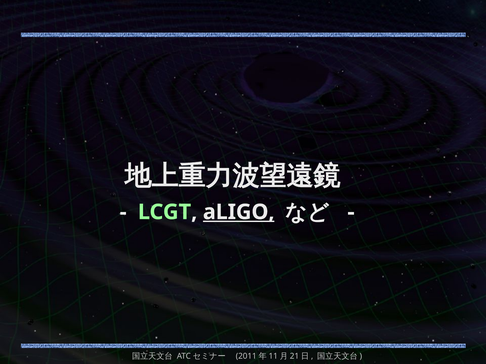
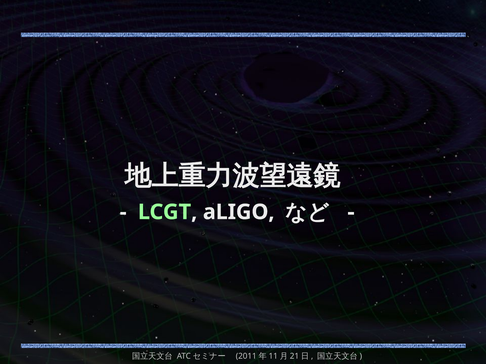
aLIGO underline: present -> none
